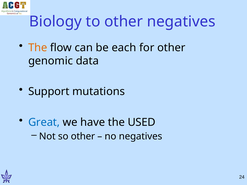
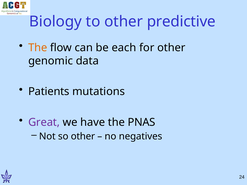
other negatives: negatives -> predictive
Support: Support -> Patients
Great colour: blue -> purple
USED: USED -> PNAS
